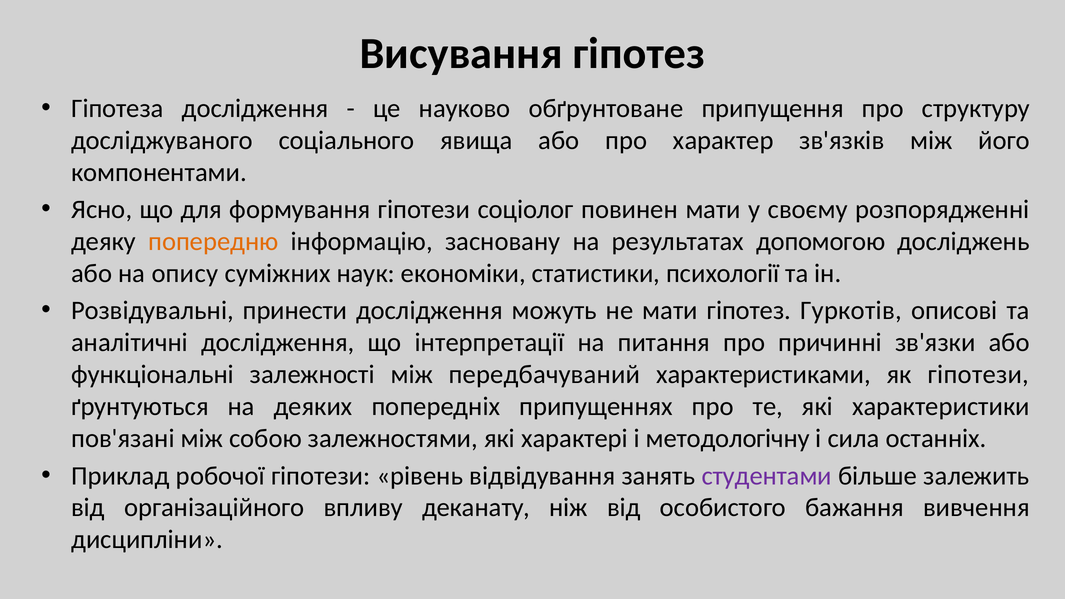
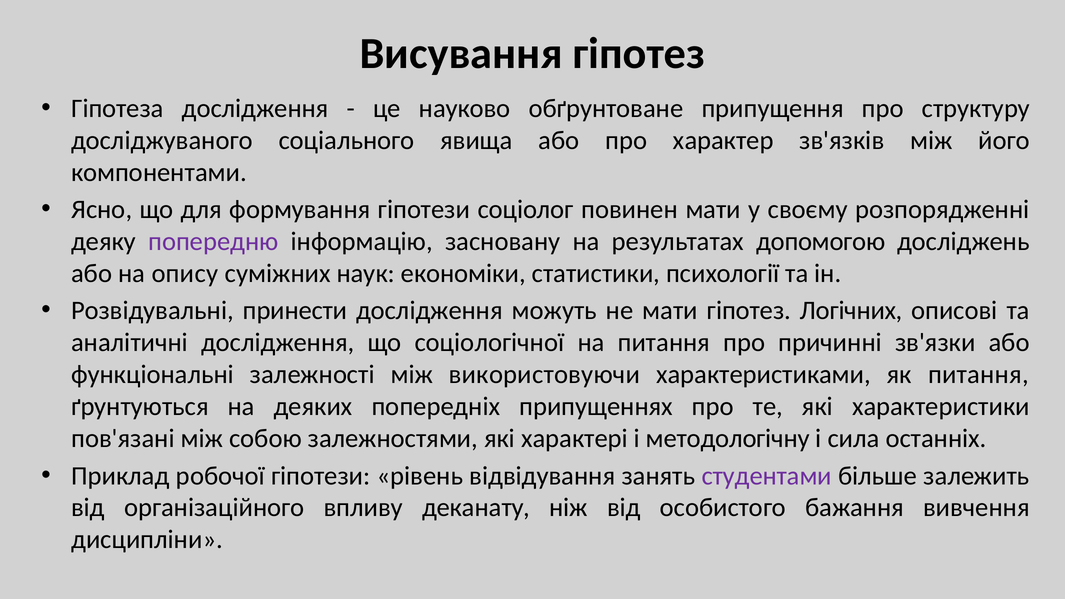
попередню colour: orange -> purple
Гуркотів: Гуркотів -> Логічних
інтерпретації: інтерпретації -> соціологічної
передбачуваний: передбачуваний -> використовуючи
як гіпотези: гіпотези -> питання
